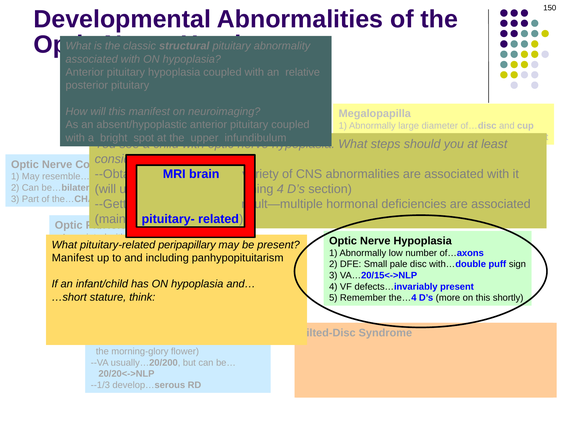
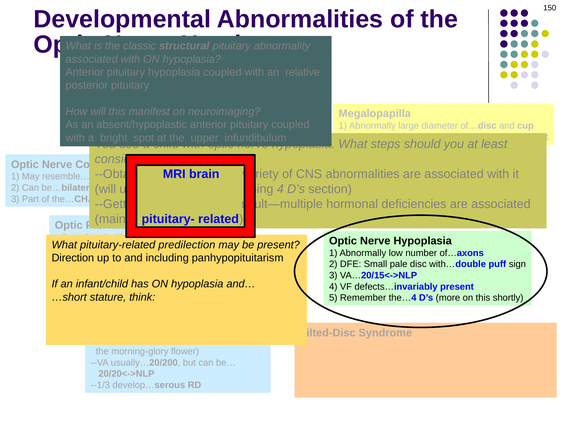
peripapillary: peripapillary -> predilection
Manifest at (73, 258): Manifest -> Direction
